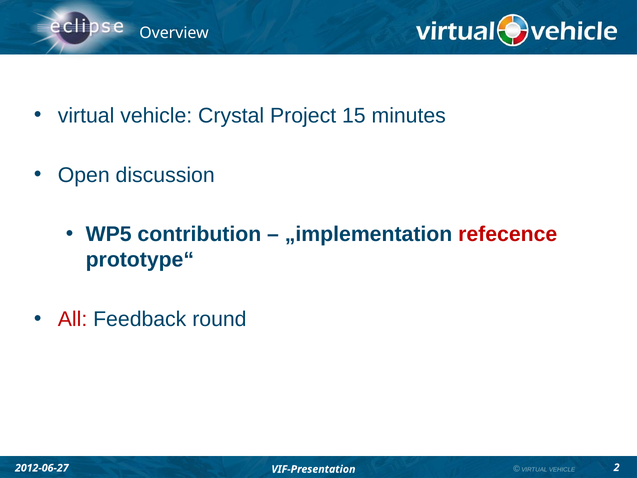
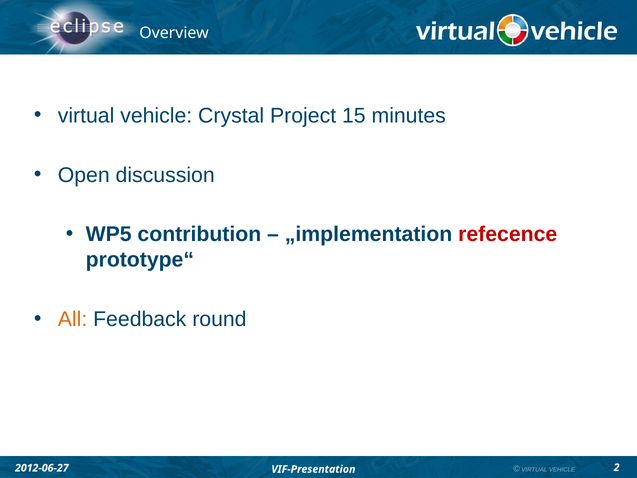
All colour: red -> orange
